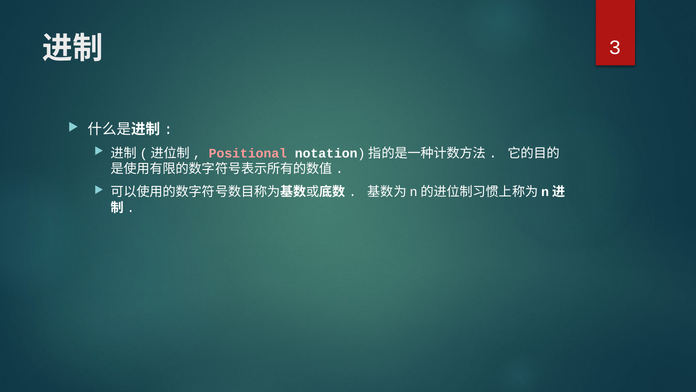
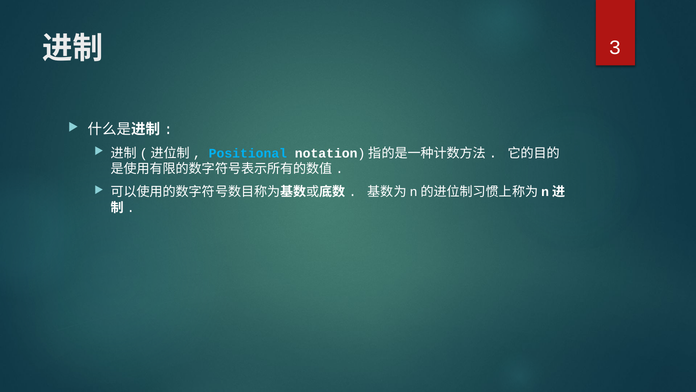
Positional colour: pink -> light blue
